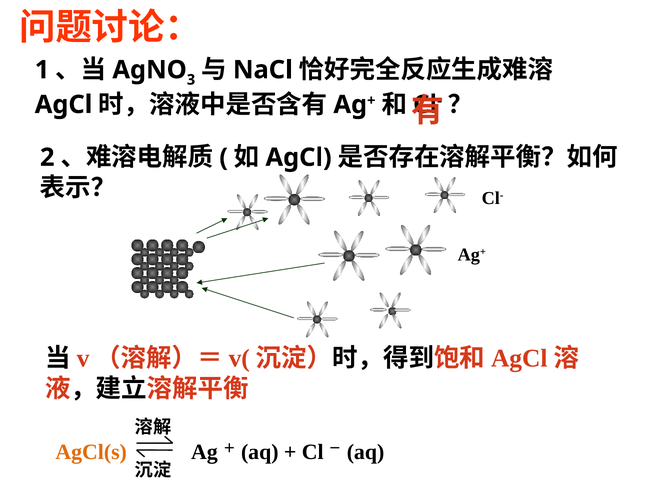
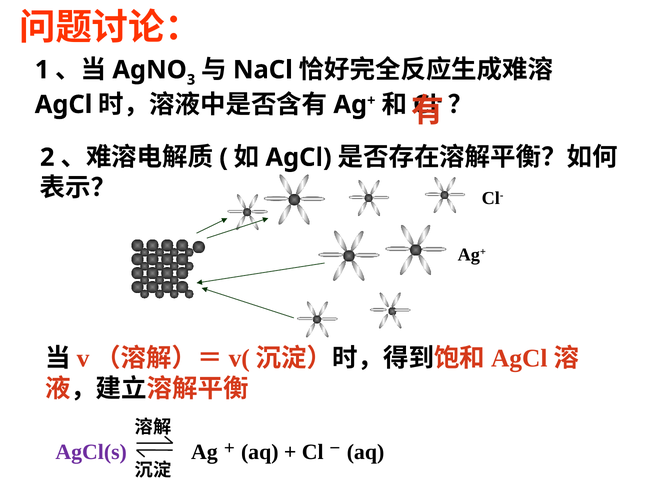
AgCl(s colour: orange -> purple
